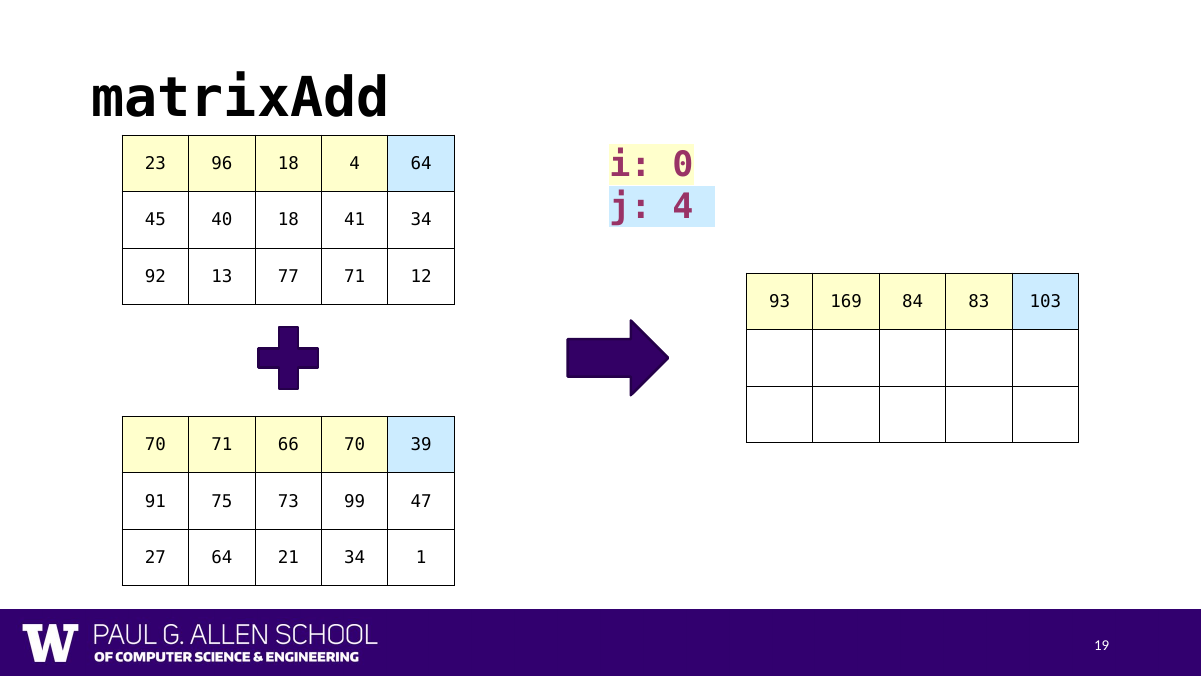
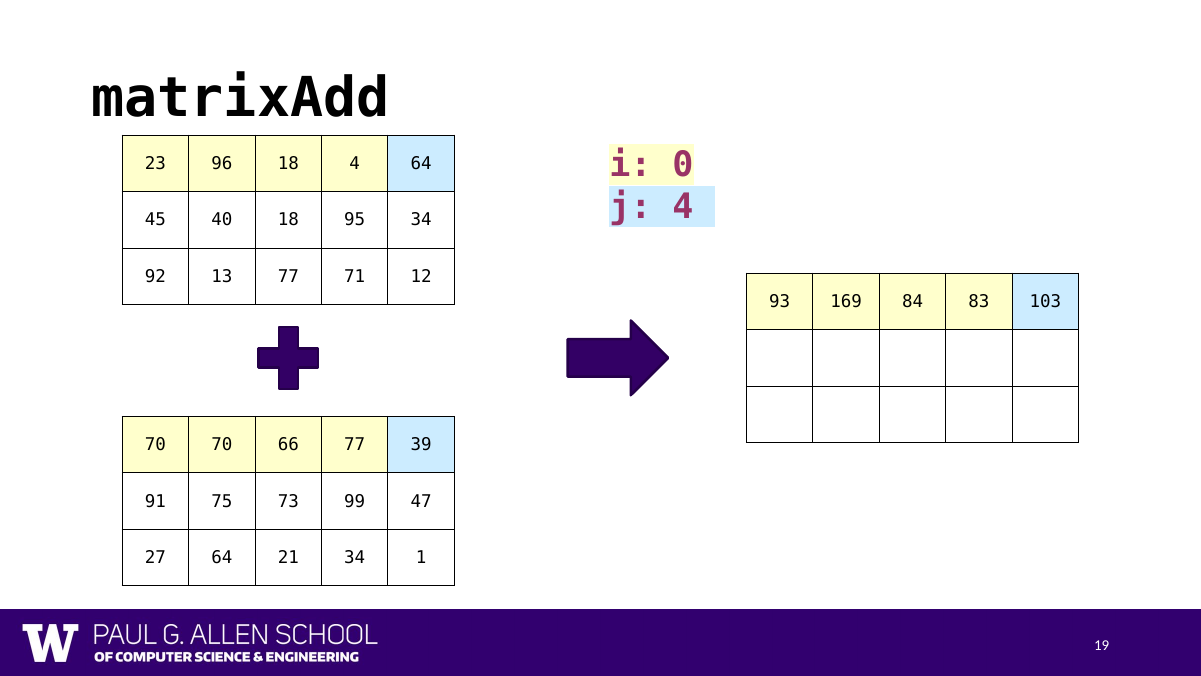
41: 41 -> 95
70 71: 71 -> 70
66 70: 70 -> 77
